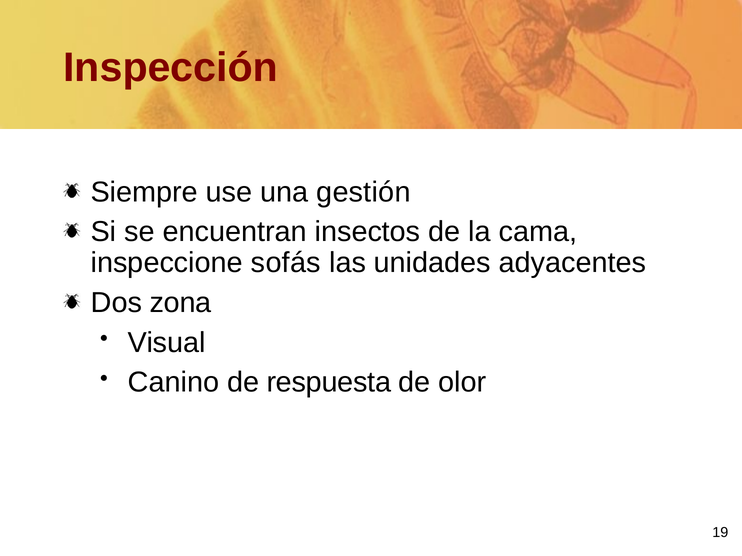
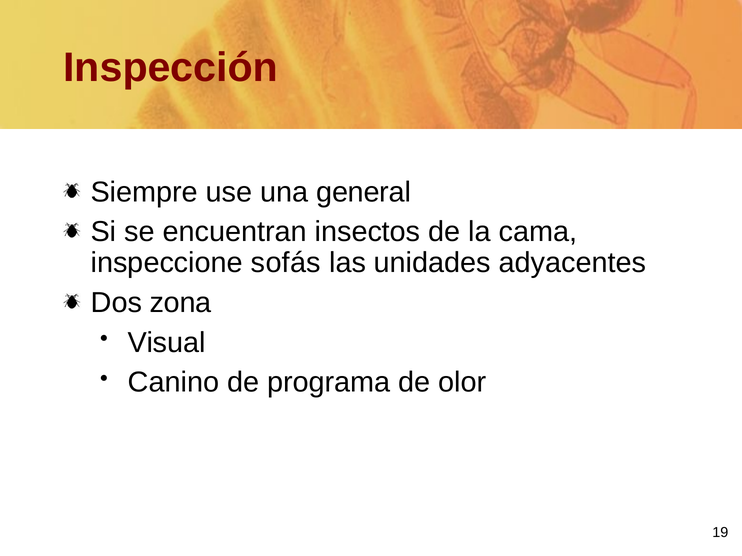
gestión: gestión -> general
respuesta: respuesta -> programa
